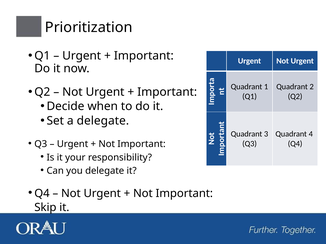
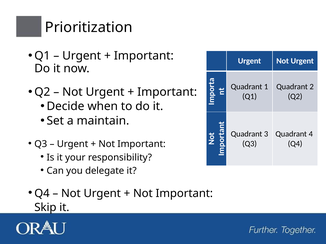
a delegate: delegate -> maintain
